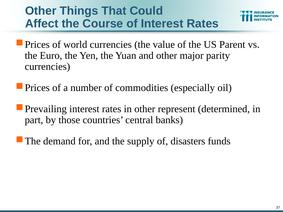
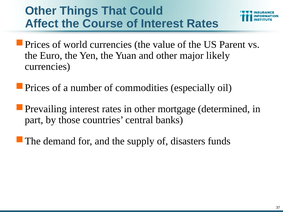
parity: parity -> likely
represent: represent -> mortgage
